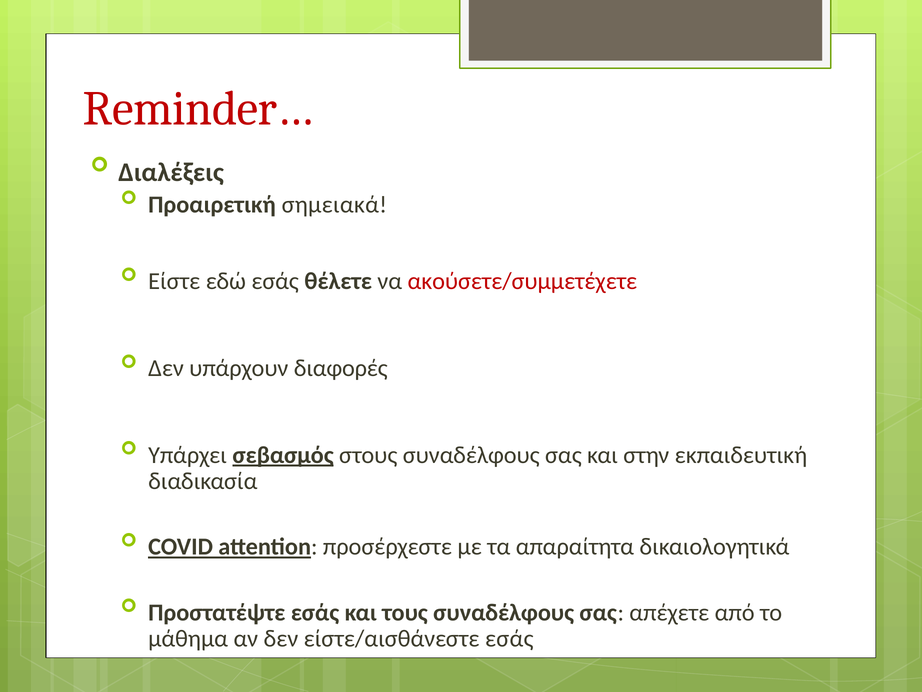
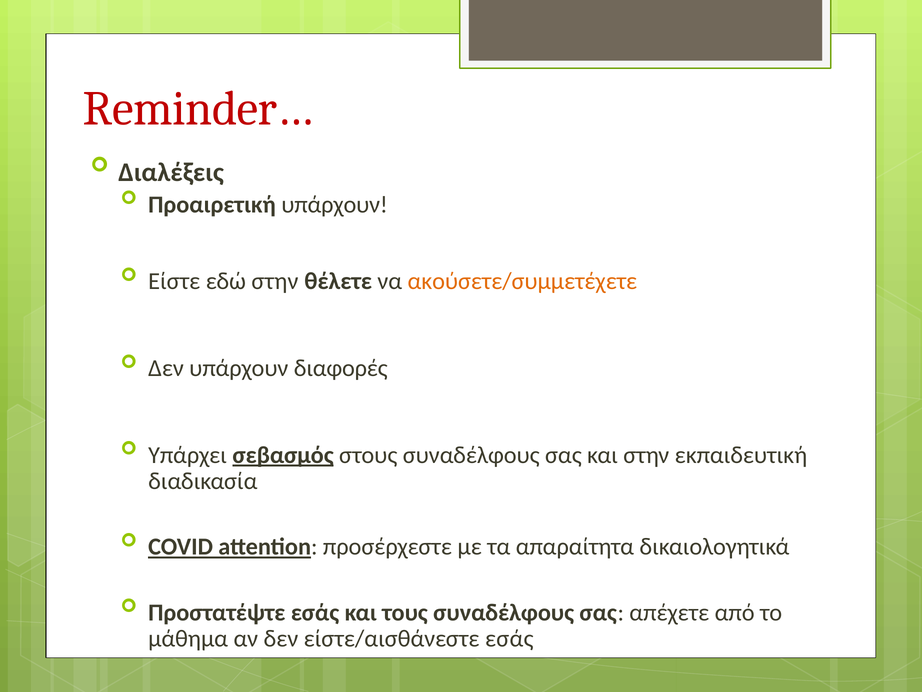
Προαιρετική σημειακά: σημειακά -> υπάρχουν
εδώ εσάς: εσάς -> στην
ακούσετε/συμμετέχετε colour: red -> orange
